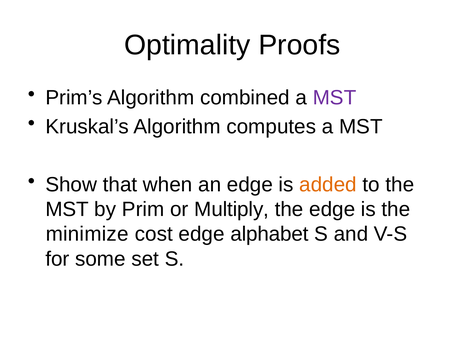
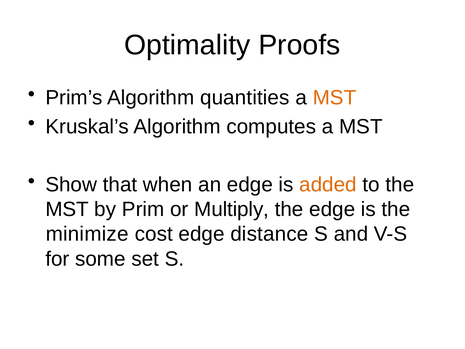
combined: combined -> quantities
MST at (334, 98) colour: purple -> orange
alphabet: alphabet -> distance
